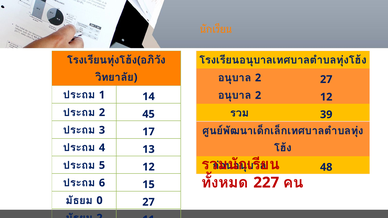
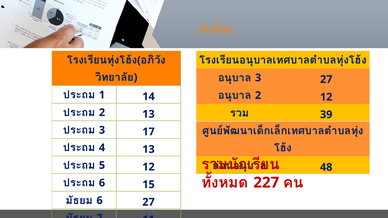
2 at (258, 78): 2 -> 3
2 45: 45 -> 13
0 at (100, 201): 0 -> 6
